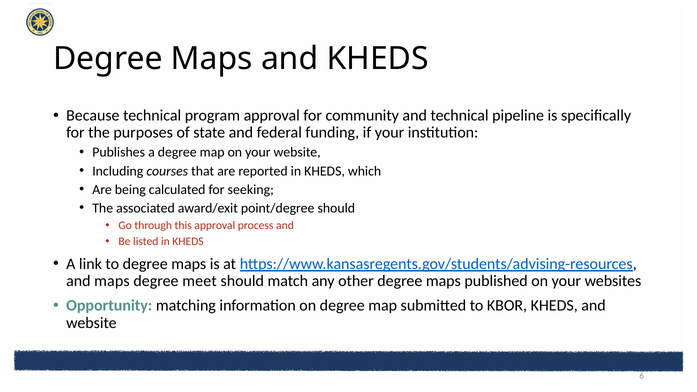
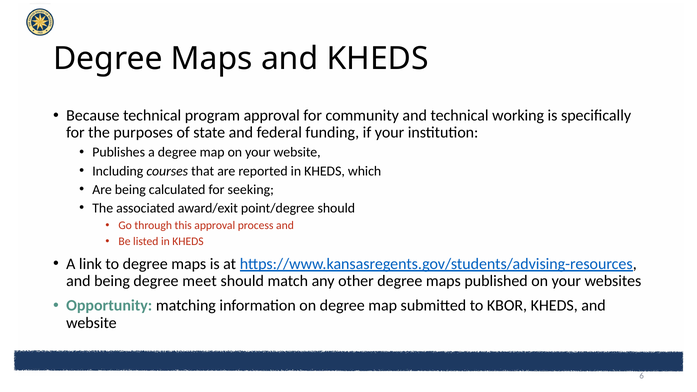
pipeline: pipeline -> working
and maps: maps -> being
